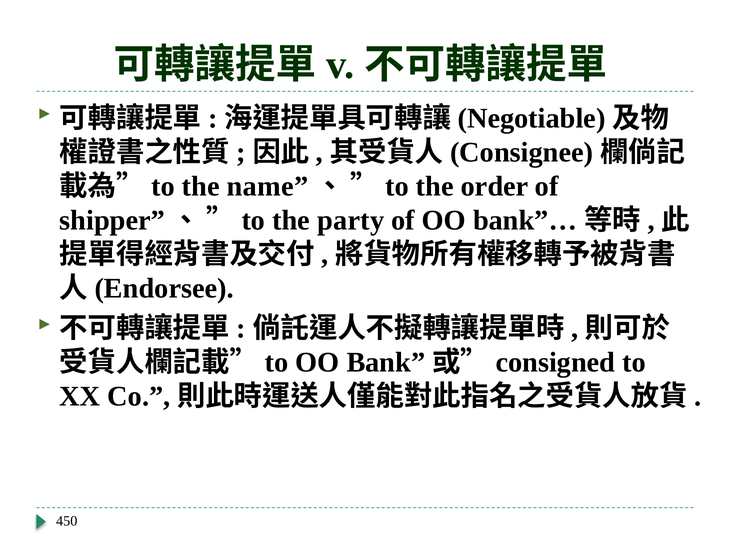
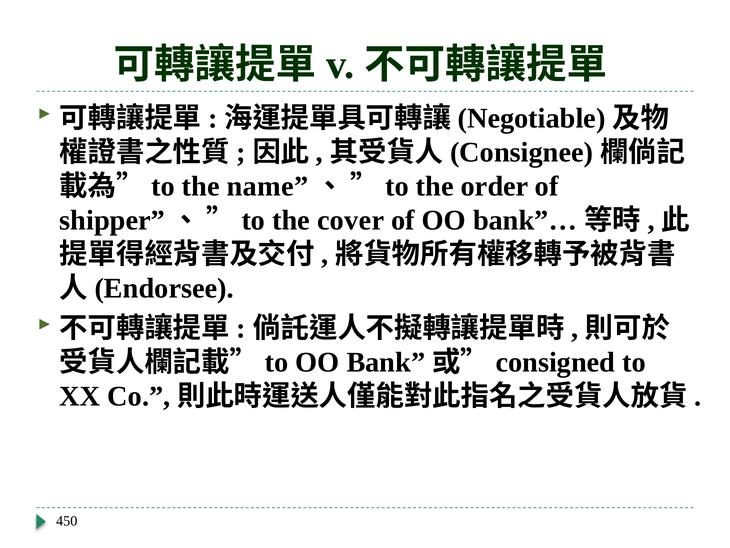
party: party -> cover
